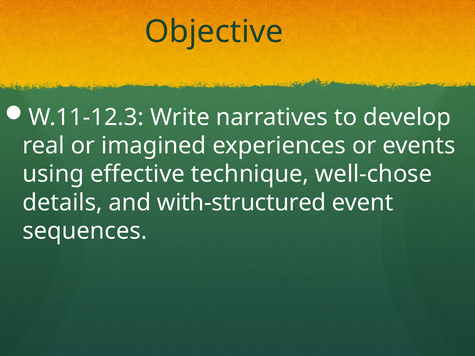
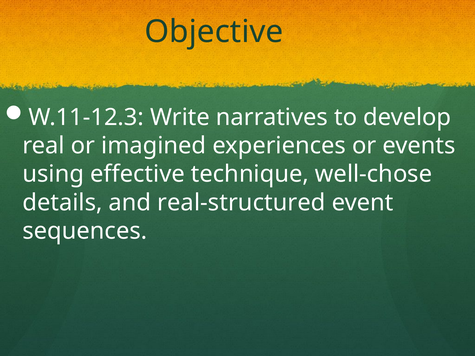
with-structured: with-structured -> real-structured
